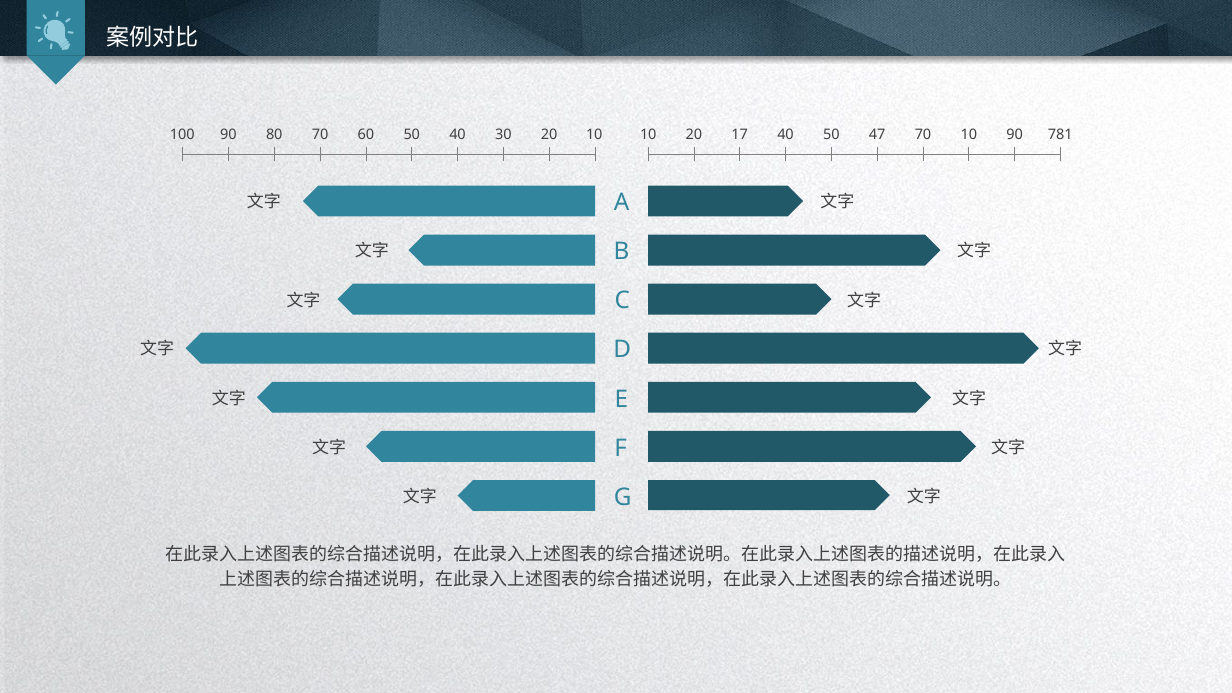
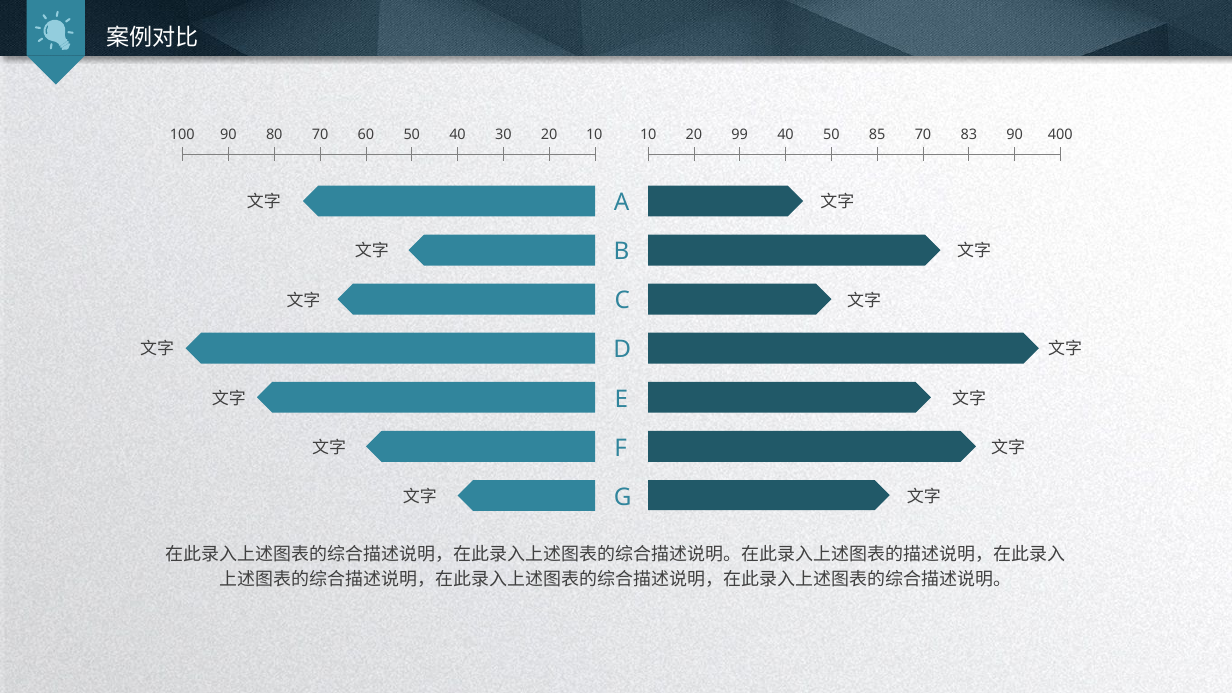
17: 17 -> 99
47: 47 -> 85
70 10: 10 -> 83
781: 781 -> 400
